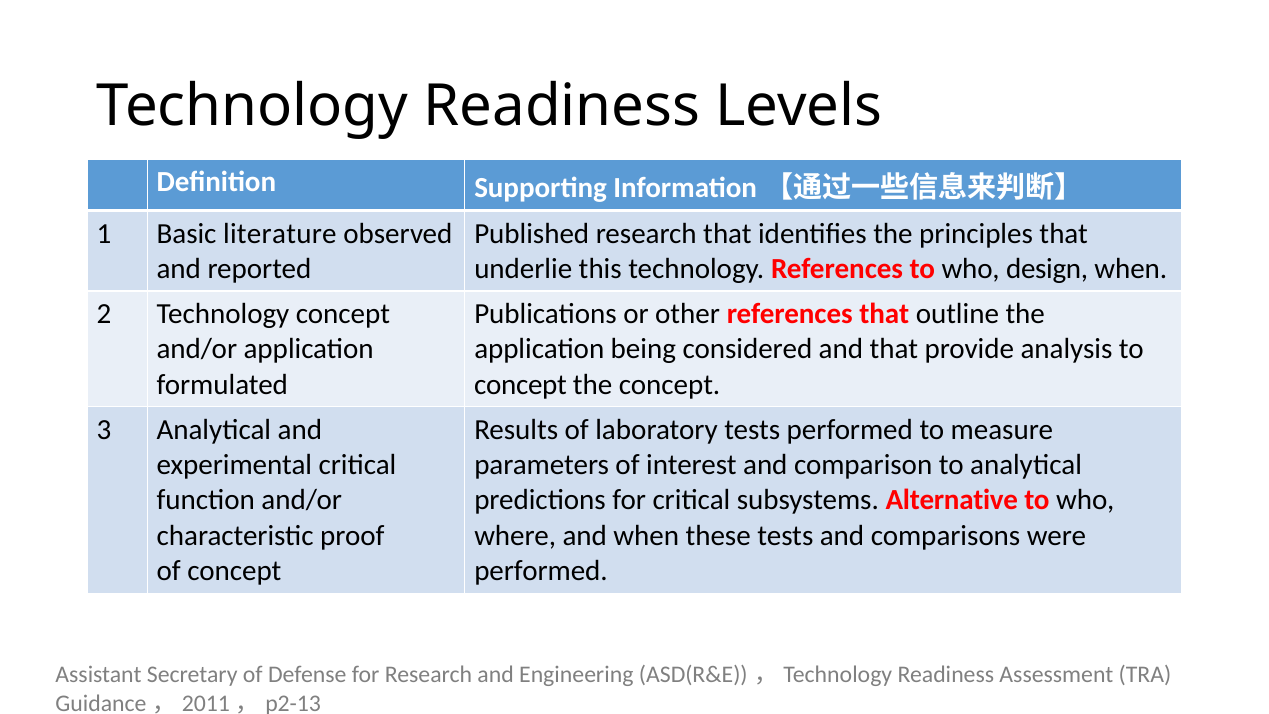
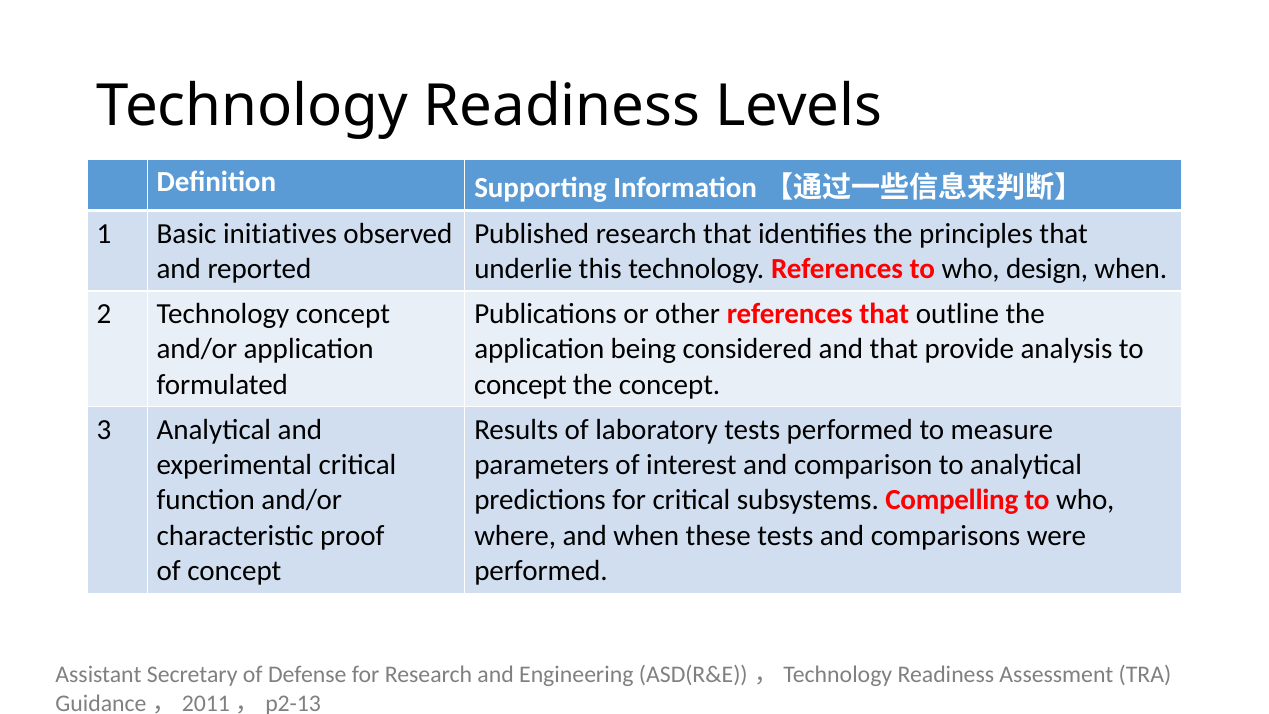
literature: literature -> initiatives
Alternative: Alternative -> Compelling
